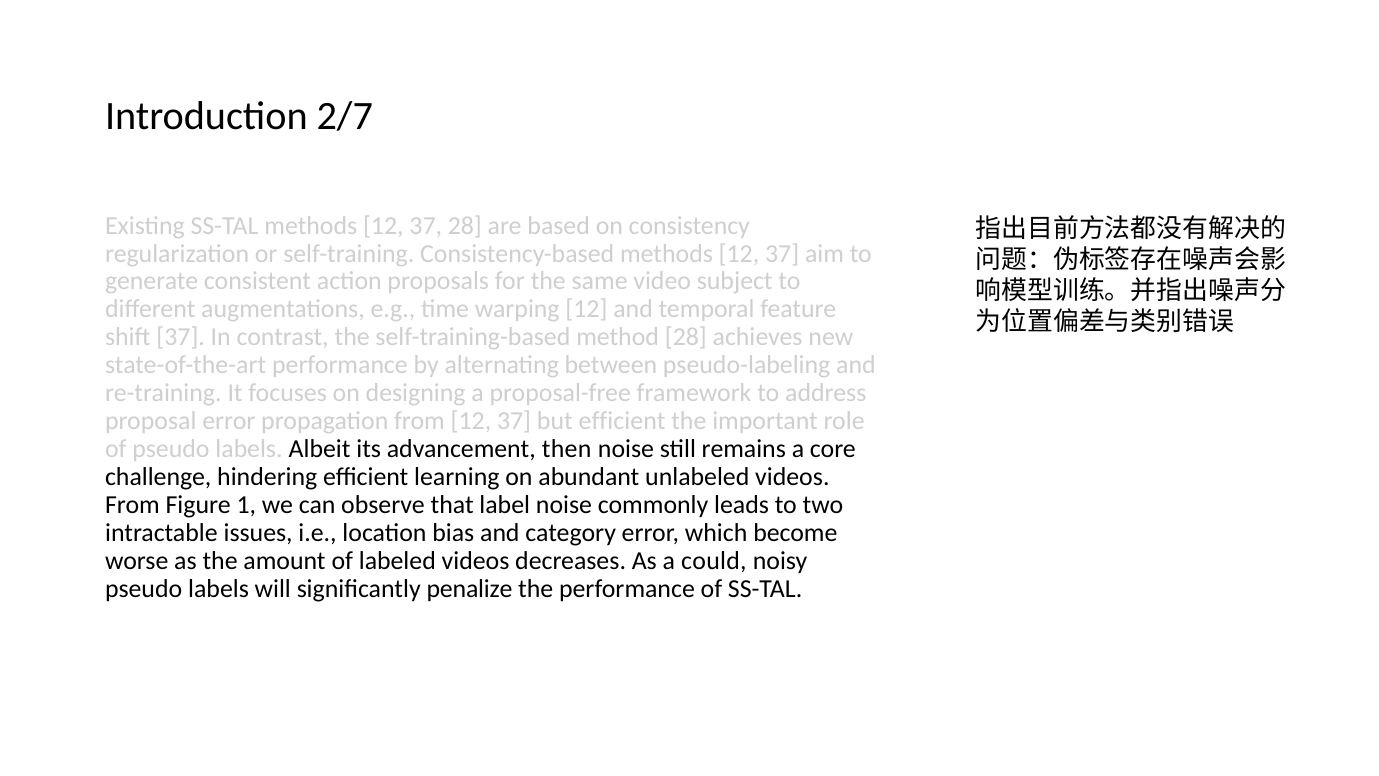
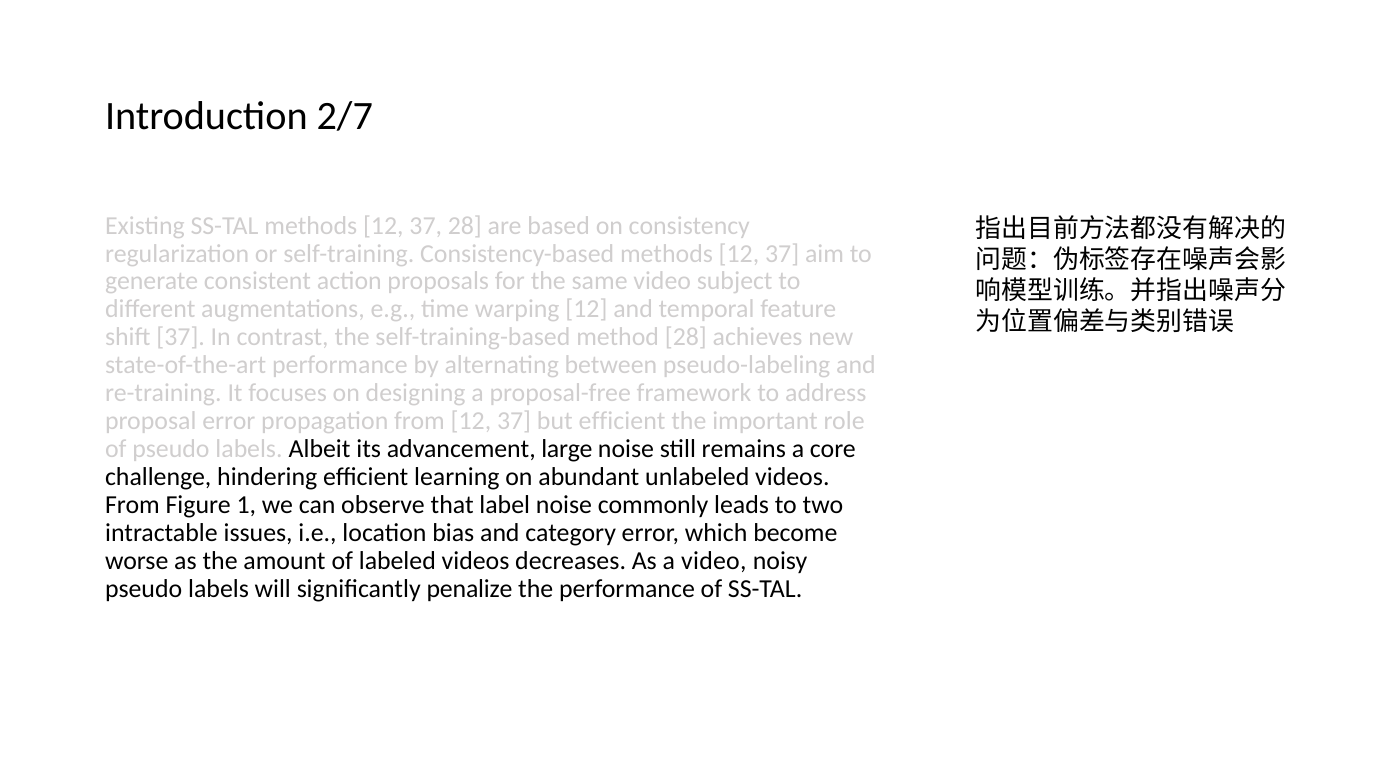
then: then -> large
a could: could -> video
